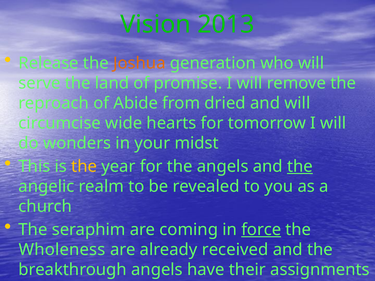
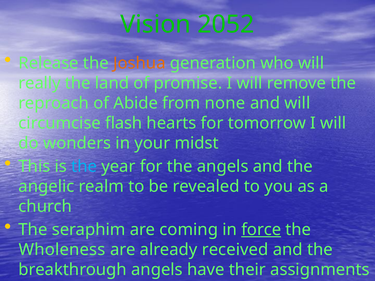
2013: 2013 -> 2052
serve: serve -> really
dried: dried -> none
wide: wide -> flash
the at (84, 167) colour: yellow -> light blue
the at (300, 167) underline: present -> none
